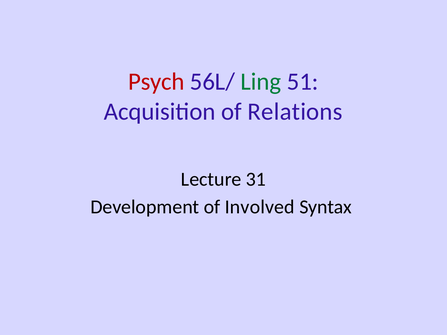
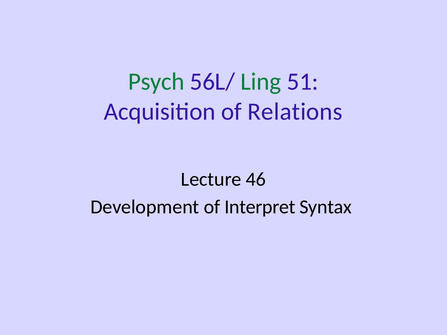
Psych colour: red -> green
31: 31 -> 46
Involved: Involved -> Interpret
